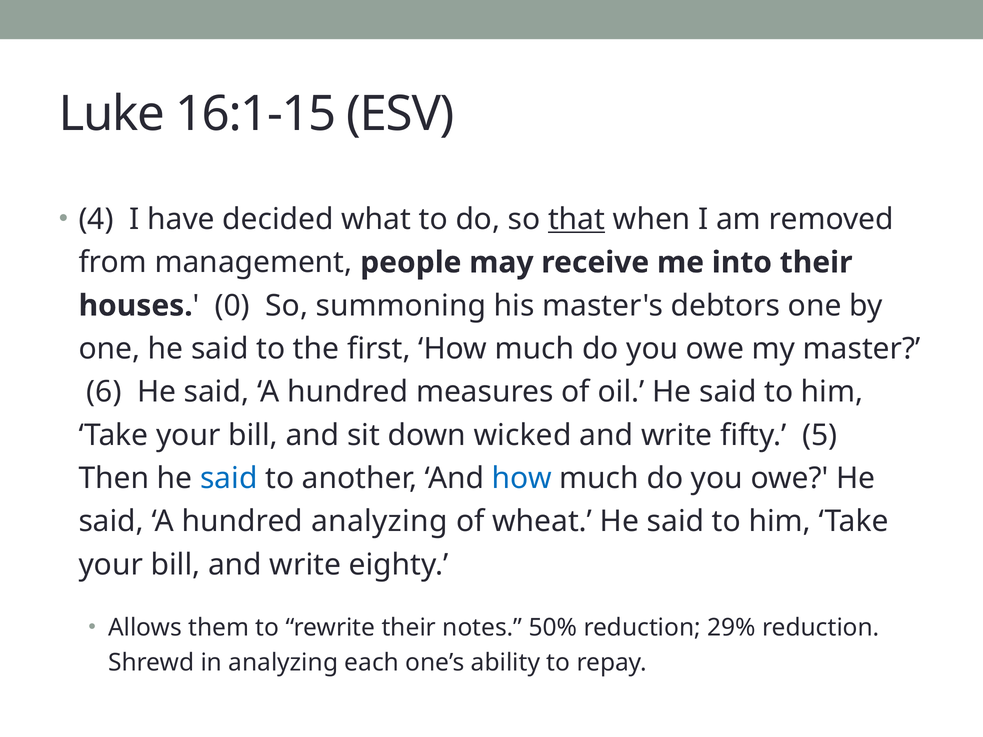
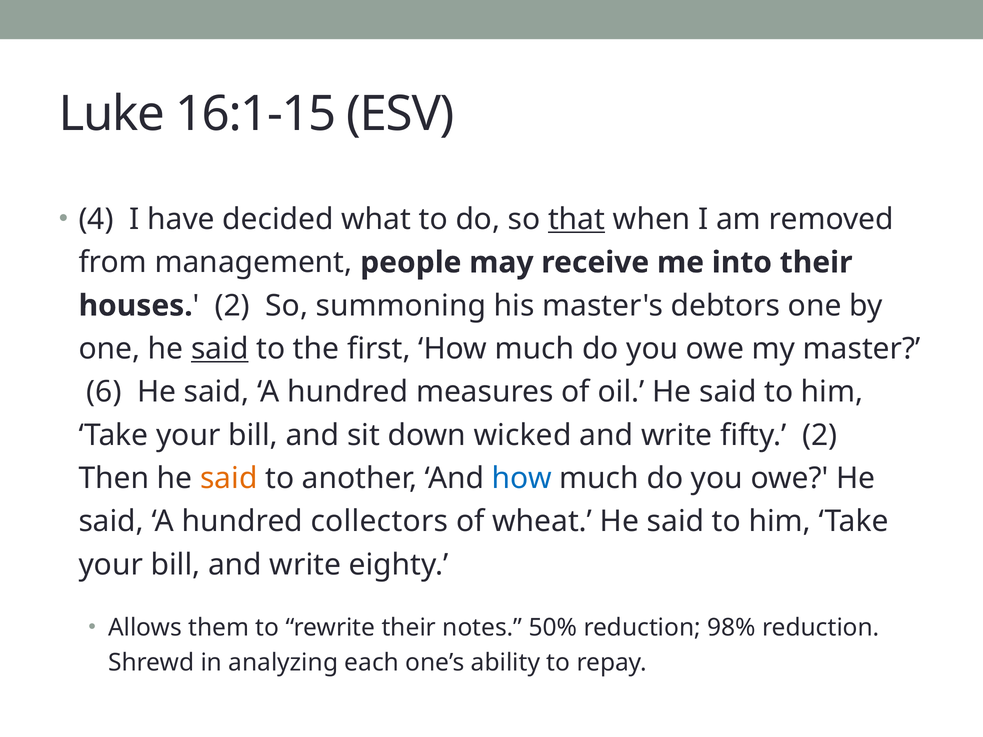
0 at (232, 306): 0 -> 2
said at (220, 349) underline: none -> present
fifty 5: 5 -> 2
said at (229, 479) colour: blue -> orange
hundred analyzing: analyzing -> collectors
29%: 29% -> 98%
